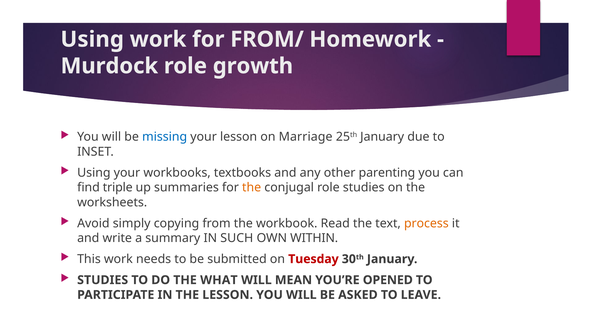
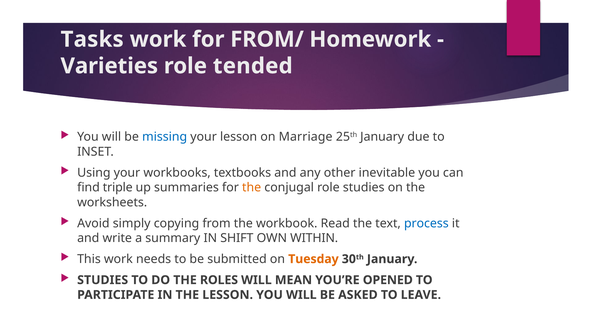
Using at (92, 39): Using -> Tasks
Murdock: Murdock -> Varieties
growth: growth -> tended
parenting: parenting -> inevitable
process colour: orange -> blue
SUCH: SUCH -> SHIFT
Tuesday colour: red -> orange
WHAT: WHAT -> ROLES
